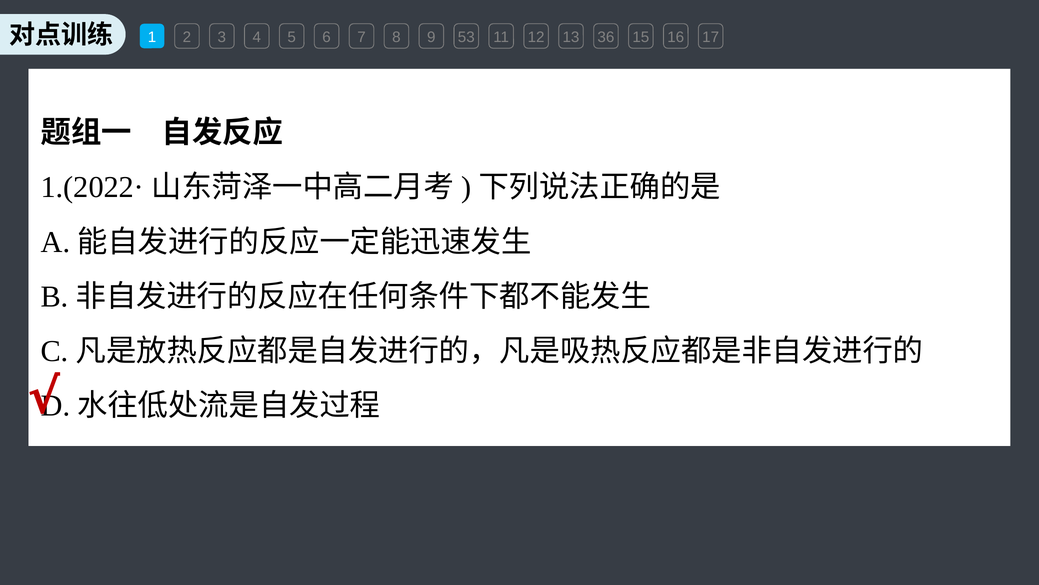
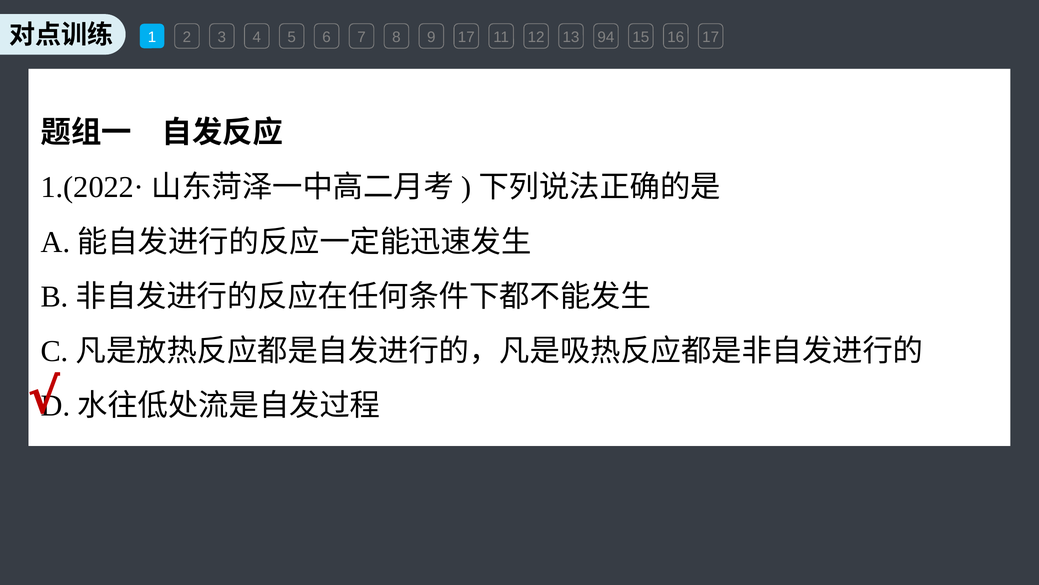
9 53: 53 -> 17
36: 36 -> 94
